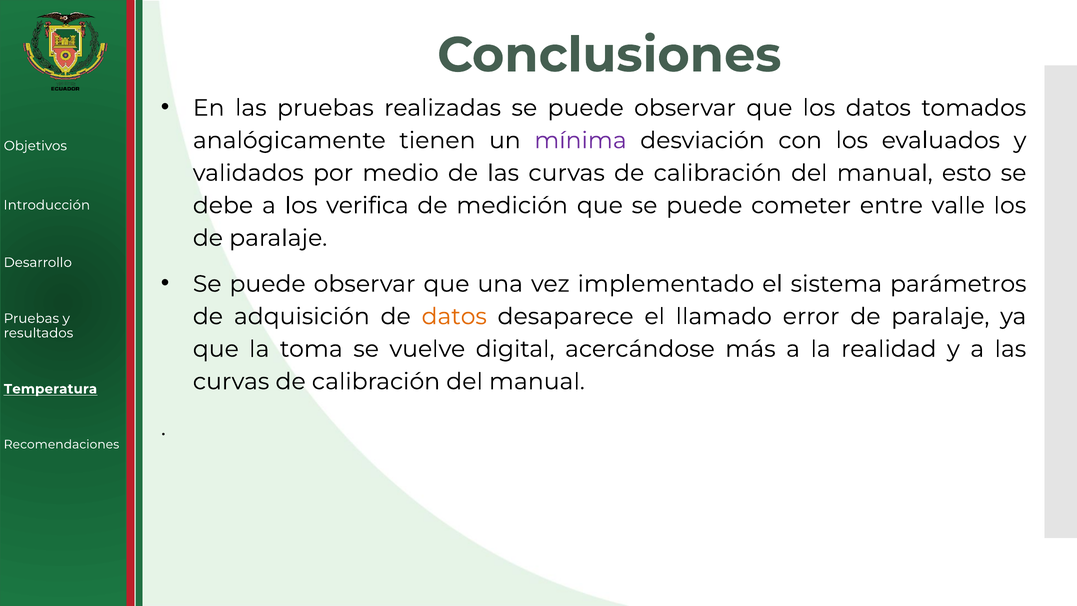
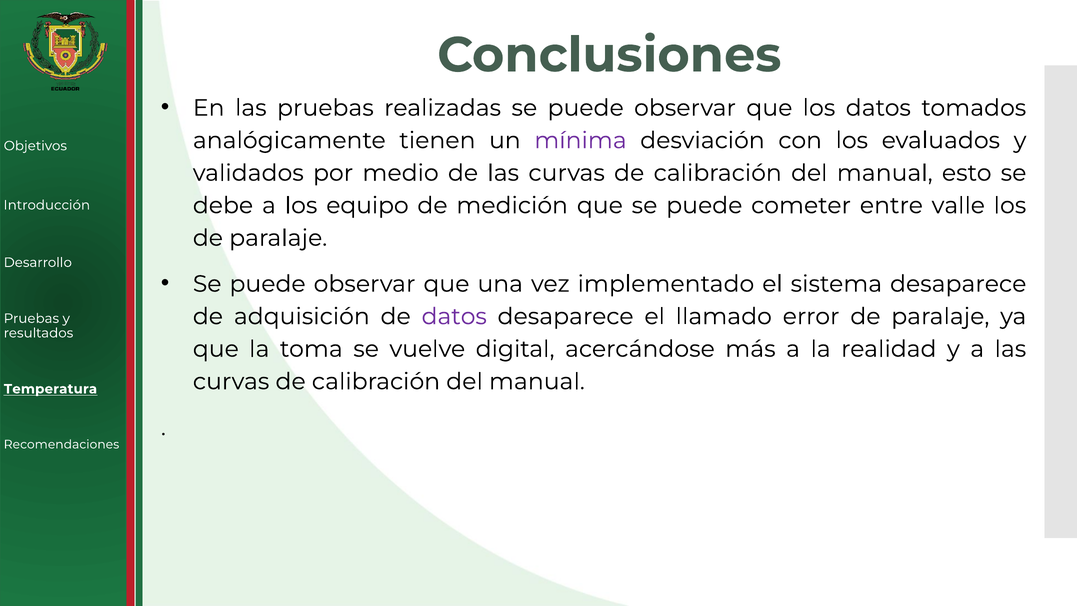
verifica: verifica -> equipo
sistema parámetros: parámetros -> desaparece
datos at (454, 316) colour: orange -> purple
